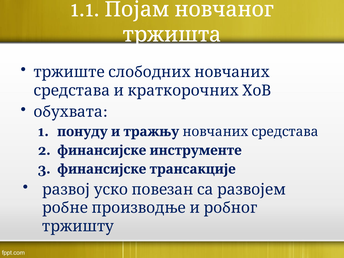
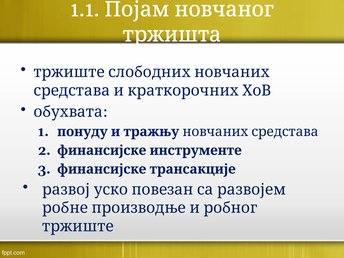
тржишту: тржишту -> тржиште
